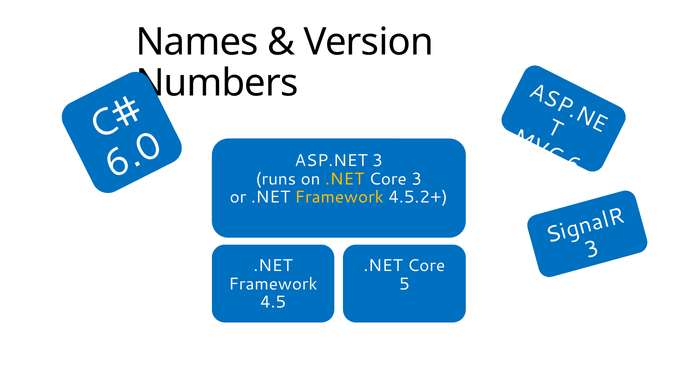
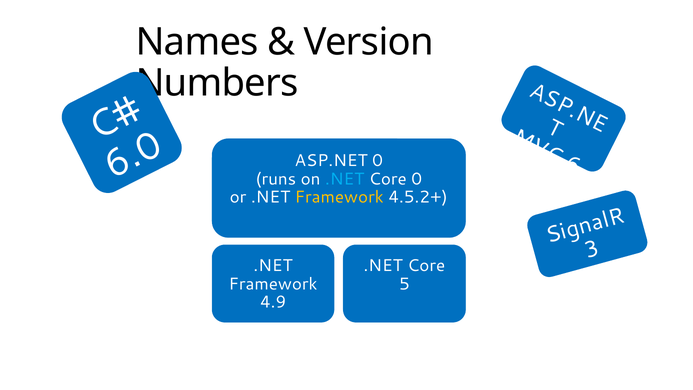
ASP.NET 3: 3 -> 0
.NET at (345, 179) colour: yellow -> light blue
Core 3: 3 -> 0
4.5: 4.5 -> 4.9
